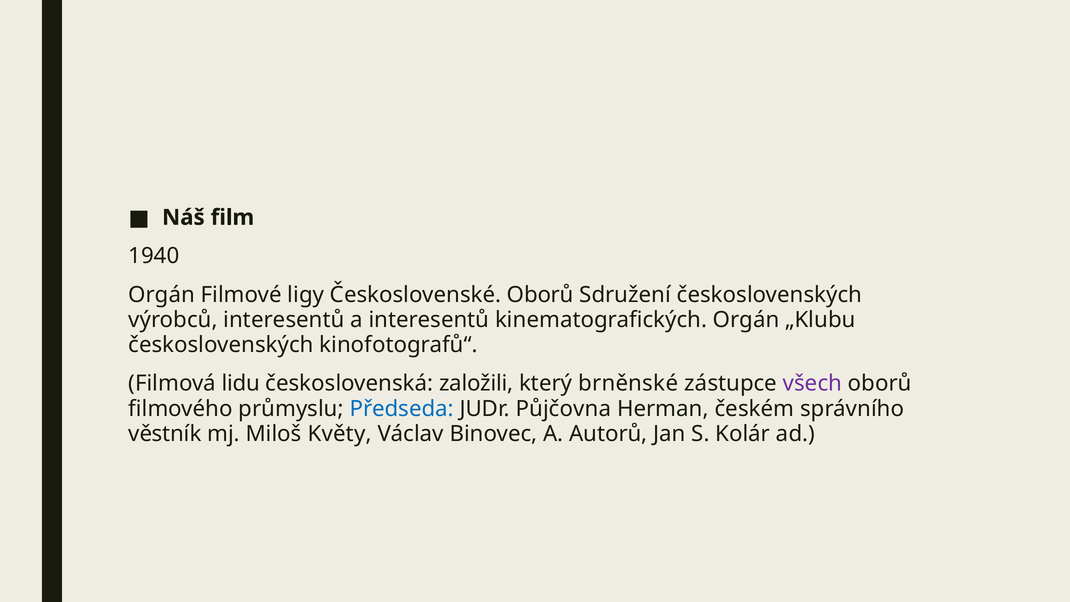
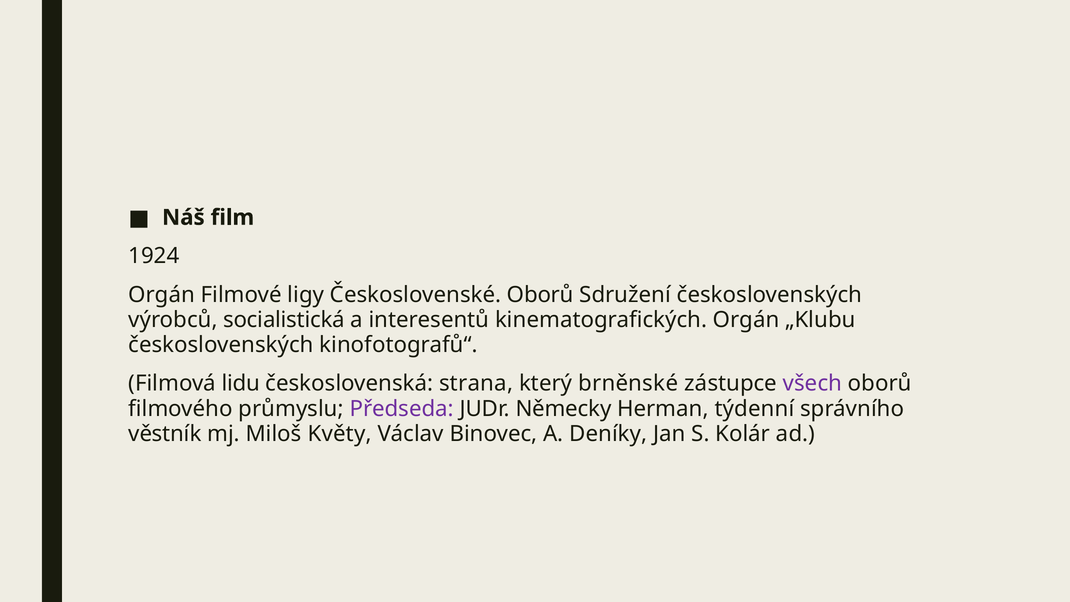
1940: 1940 -> 1924
výrobců interesentů: interesentů -> socialistická
založili: založili -> strana
Předseda colour: blue -> purple
Půjčovna: Půjčovna -> Německy
českém: českém -> týdenní
Autorů: Autorů -> Deníky
